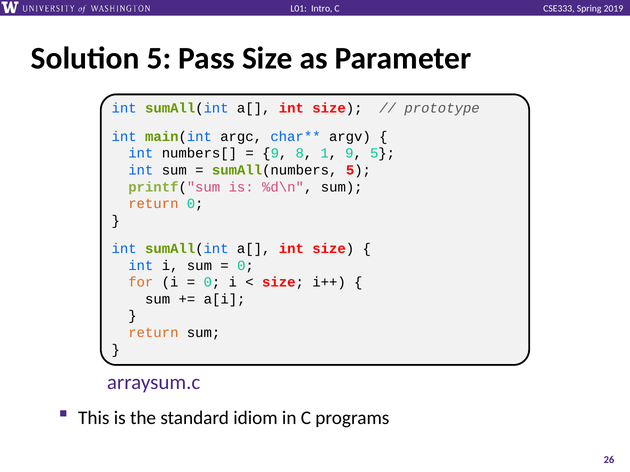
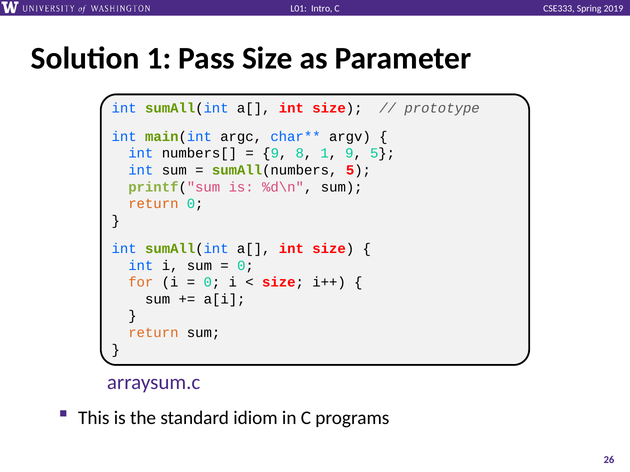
Solution 5: 5 -> 1
